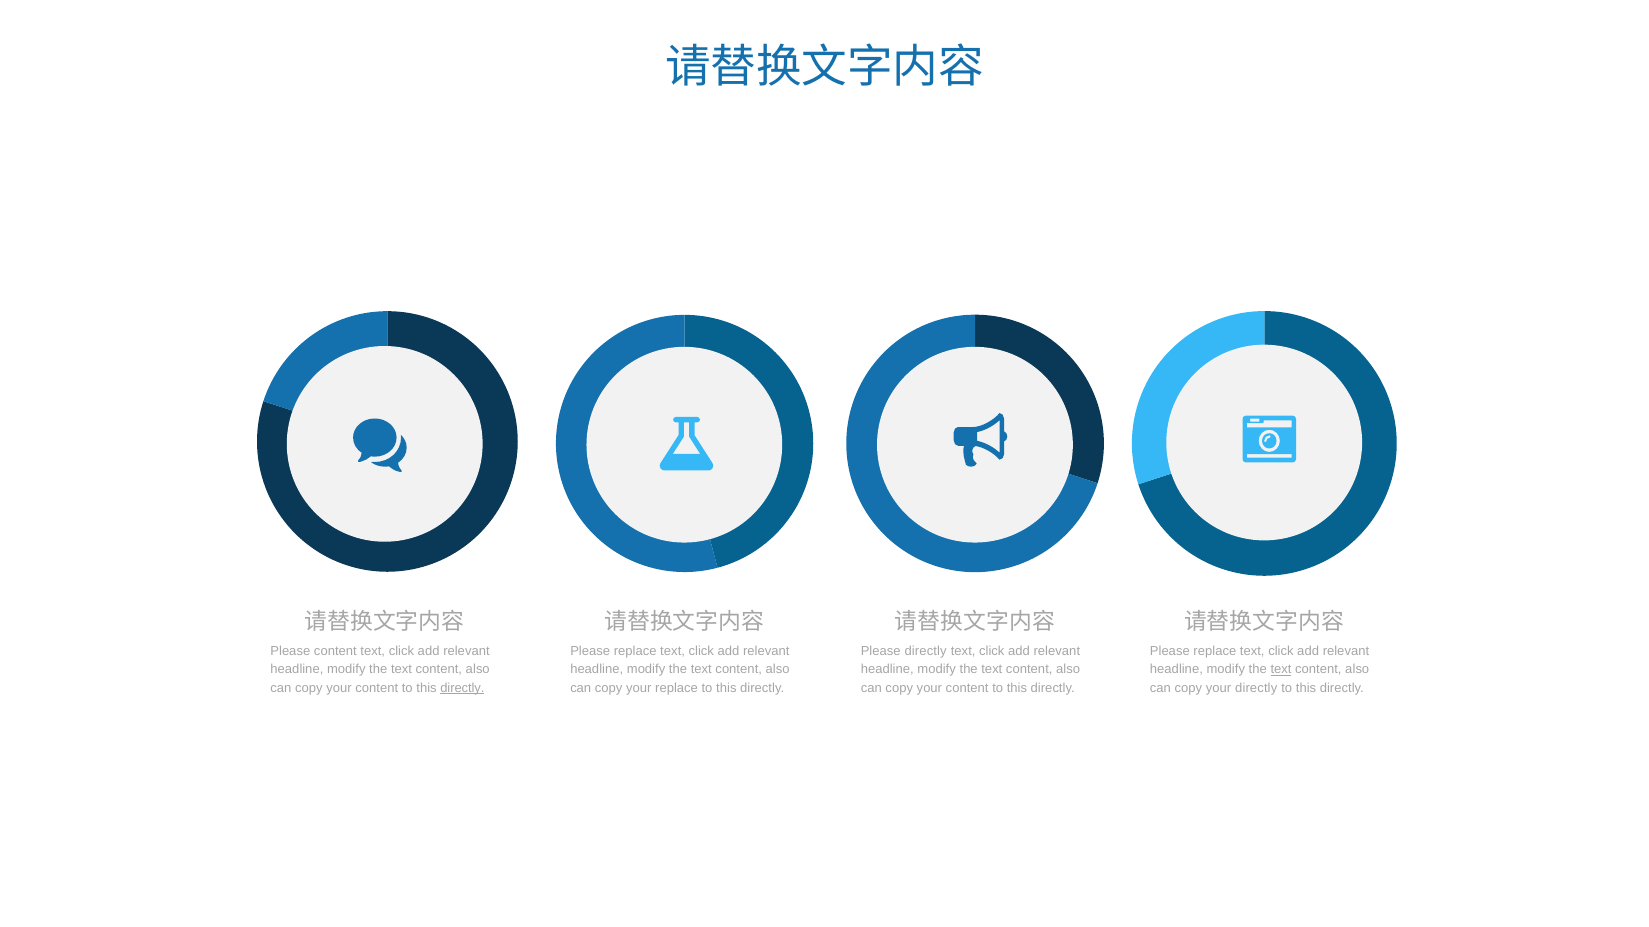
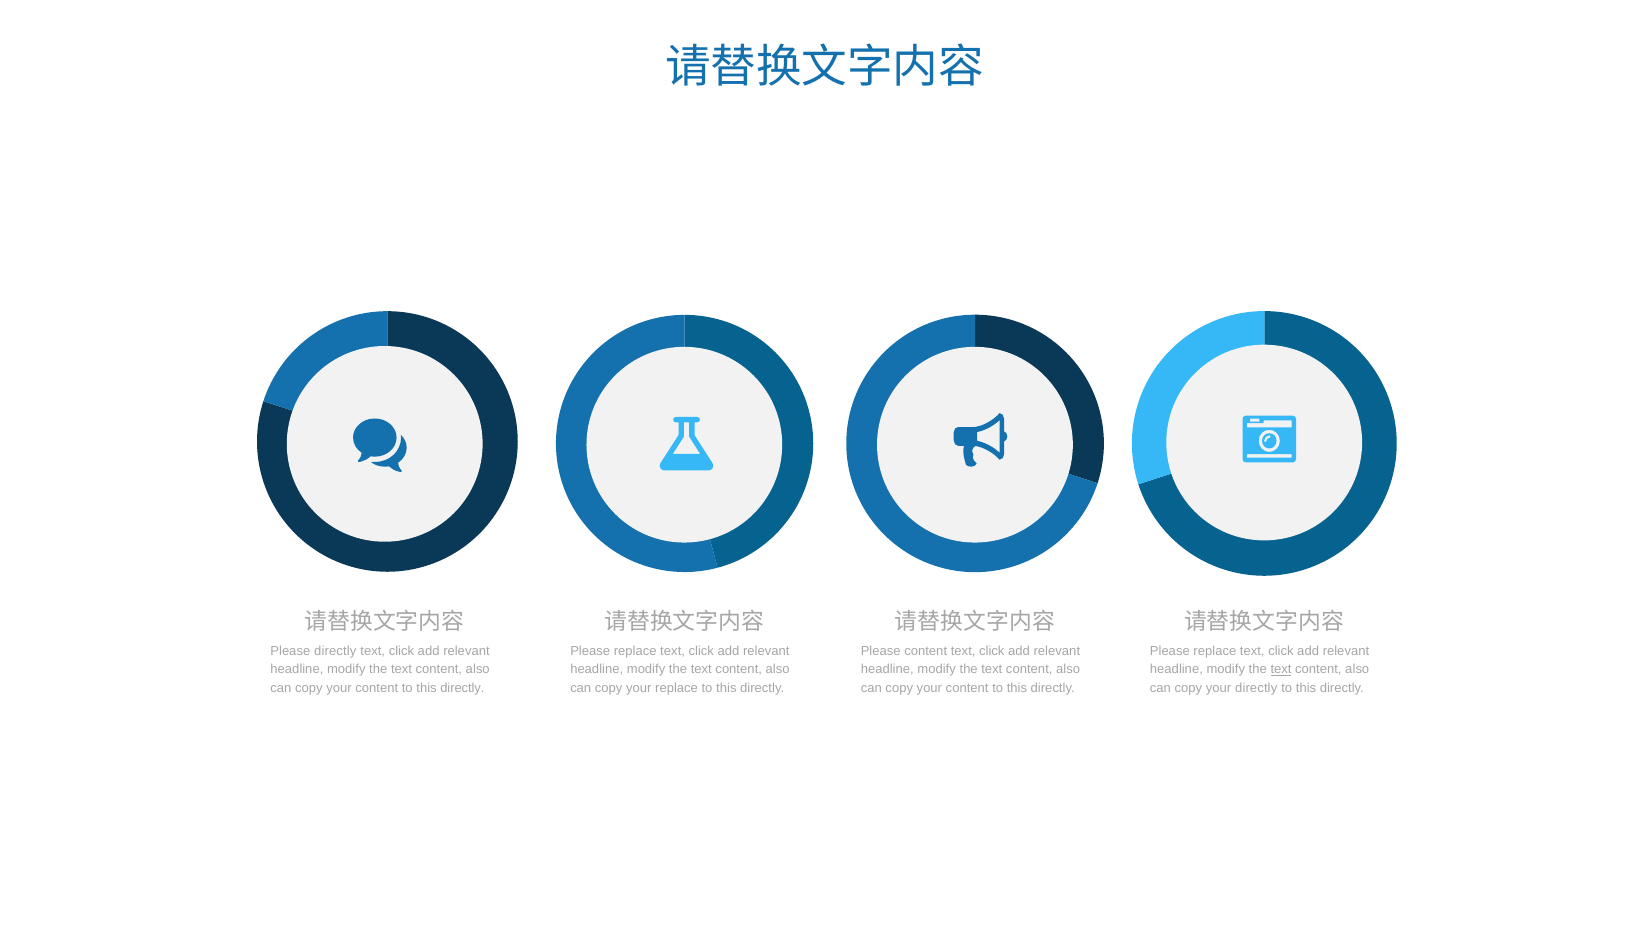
Please content: content -> directly
Please directly: directly -> content
directly at (462, 688) underline: present -> none
